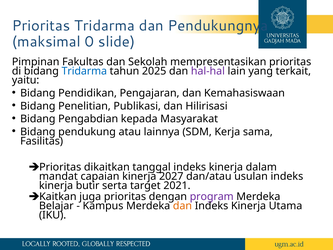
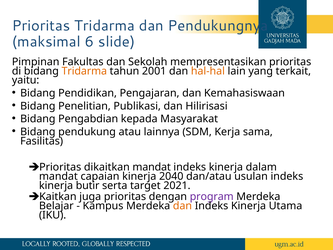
0: 0 -> 6
Tridarma at (84, 71) colour: blue -> orange
2025: 2025 -> 2001
hal-hal colour: purple -> orange
dikaitkan tanggal: tanggal -> mandat
2027: 2027 -> 2040
